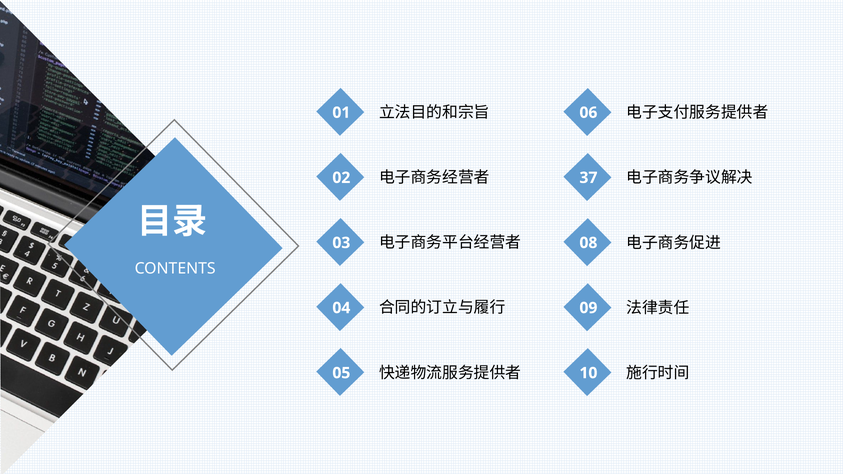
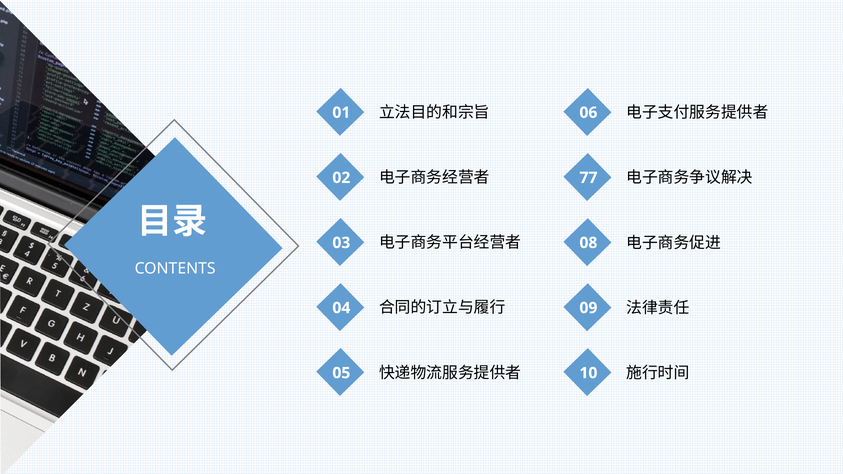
37: 37 -> 77
